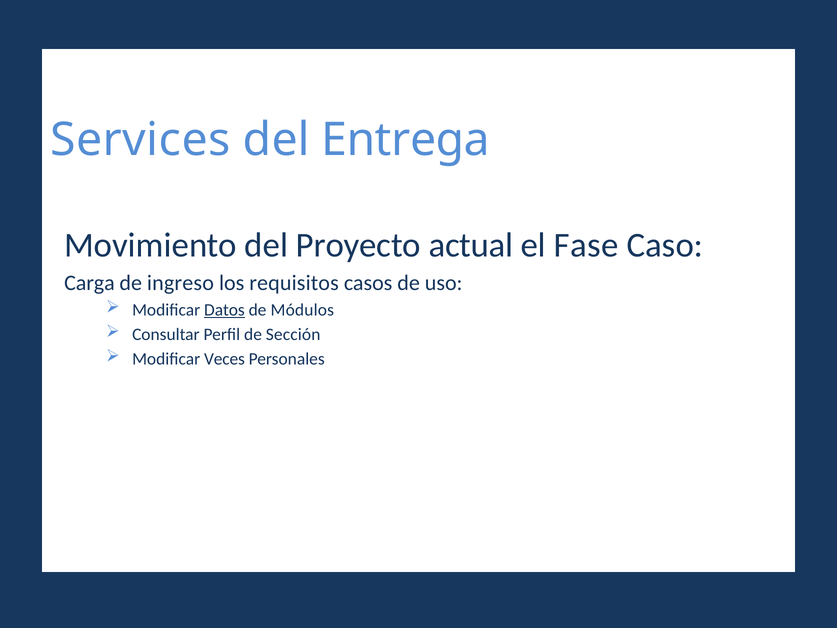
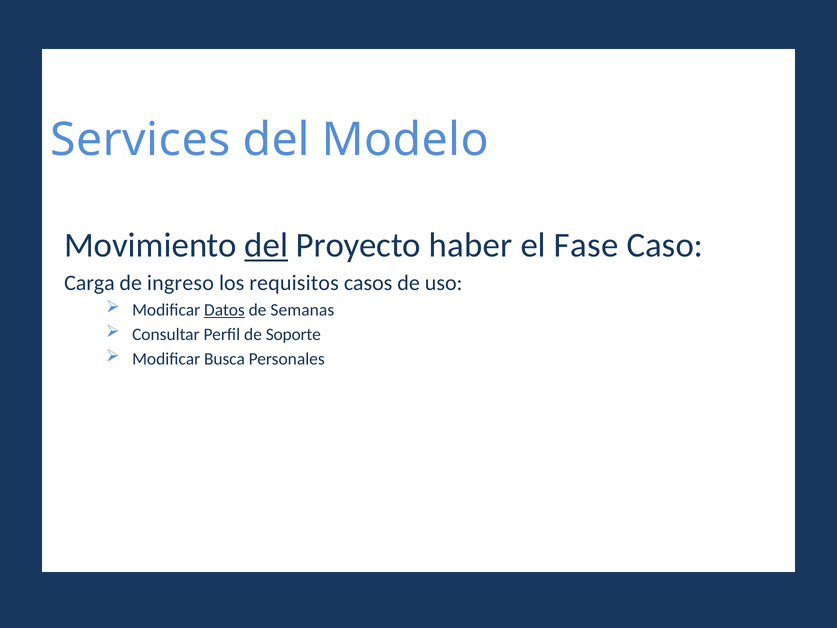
Entrega: Entrega -> Modelo
del at (266, 245) underline: none -> present
actual: actual -> haber
Módulos: Módulos -> Semanas
Sección: Sección -> Soporte
Veces: Veces -> Busca
